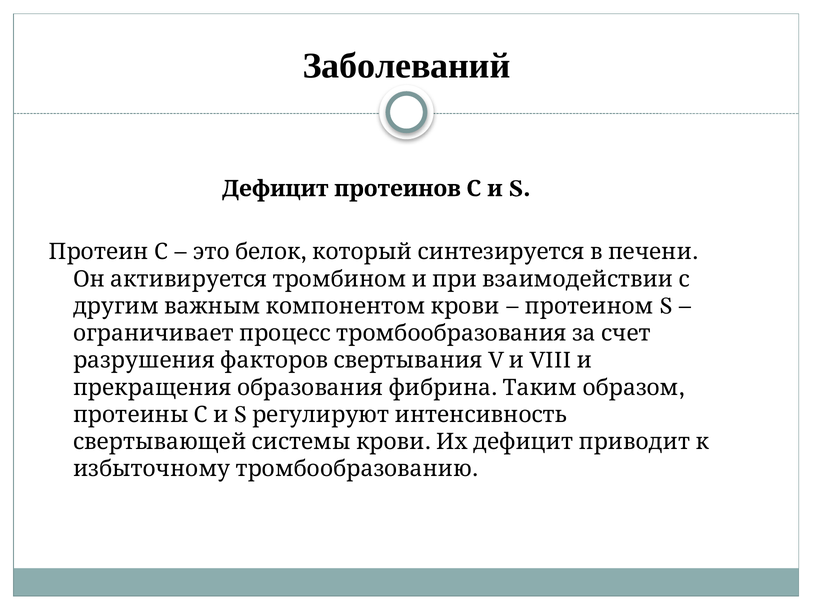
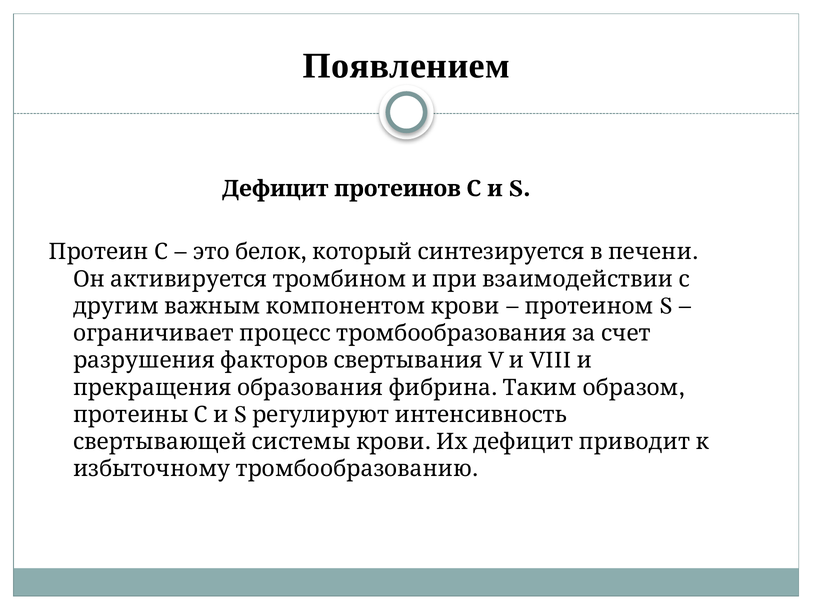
Заболеваний: Заболеваний -> Появлением
